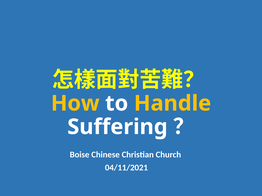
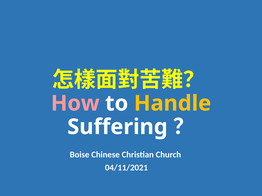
How colour: yellow -> pink
